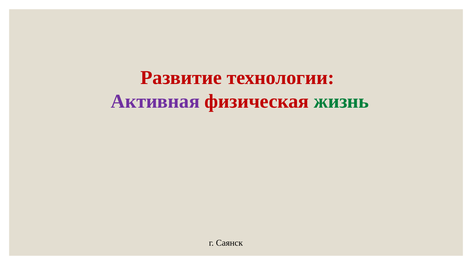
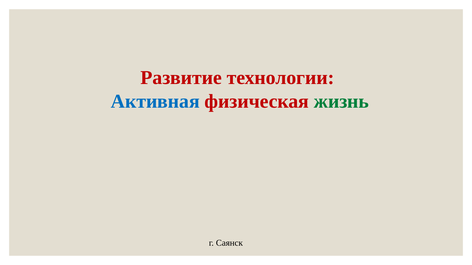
Активная colour: purple -> blue
